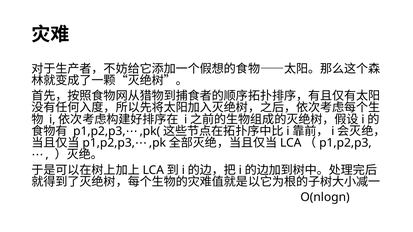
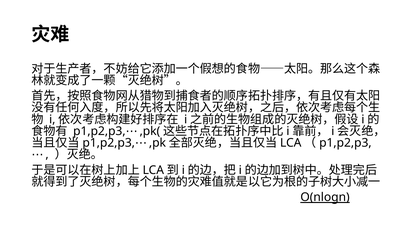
O(nlogn underline: none -> present
